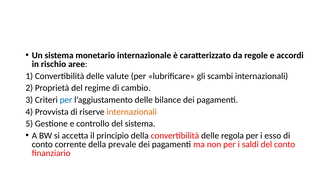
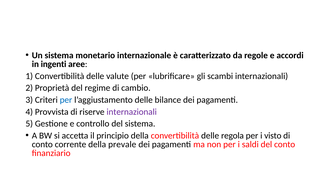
rischio: rischio -> ingenti
internazionali at (132, 112) colour: orange -> purple
esso: esso -> visto
